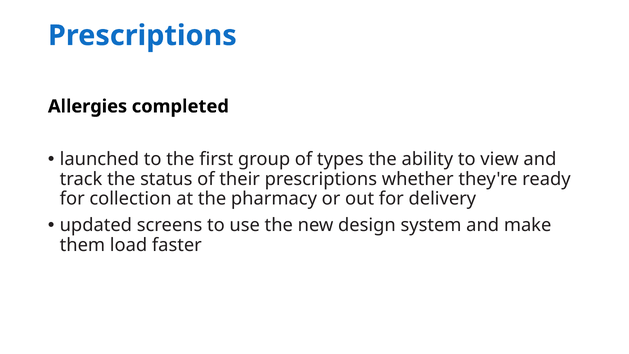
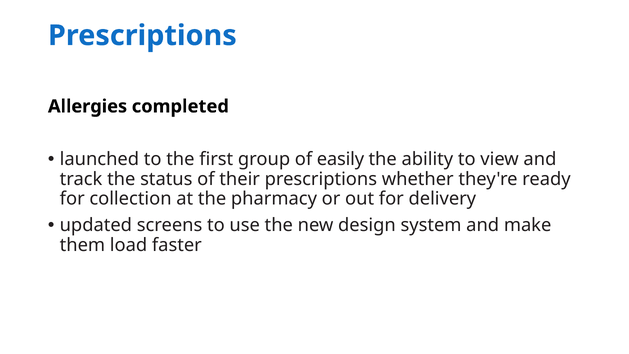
types: types -> easily
